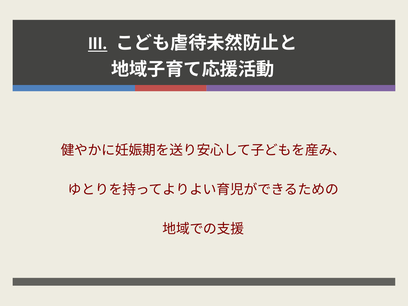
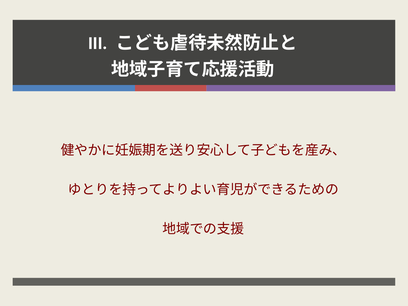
III underline: present -> none
